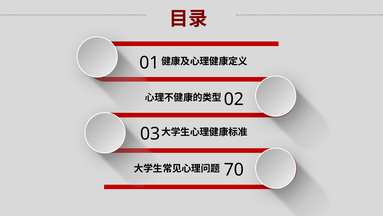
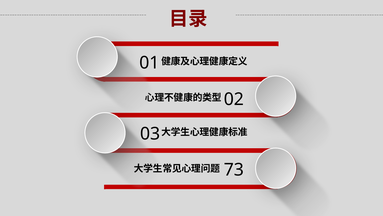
70: 70 -> 73
